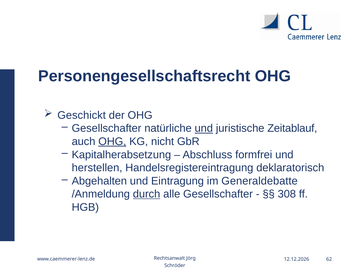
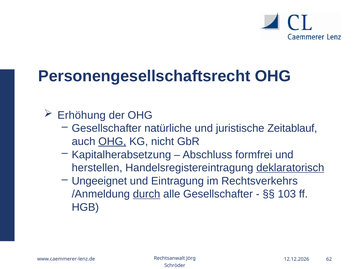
Geschickt: Geschickt -> Erhöhung
und at (204, 128) underline: present -> none
deklaratorisch underline: none -> present
Abgehalten: Abgehalten -> Ungeeignet
Generaldebatte: Generaldebatte -> Rechtsverkehrs
308: 308 -> 103
